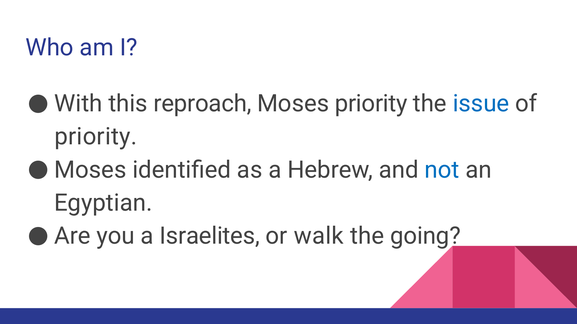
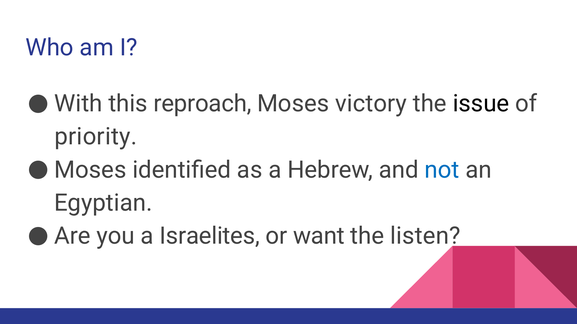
Moses priority: priority -> victory
issue colour: blue -> black
walk: walk -> want
going: going -> listen
